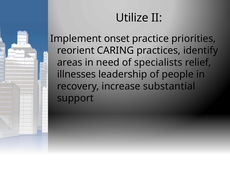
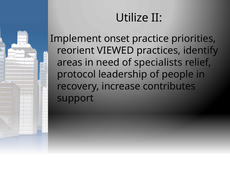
CARING: CARING -> VIEWED
illnesses: illnesses -> protocol
substantial: substantial -> contributes
